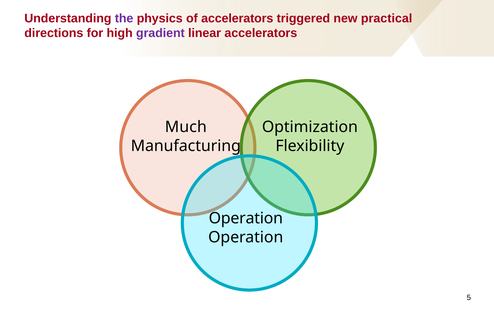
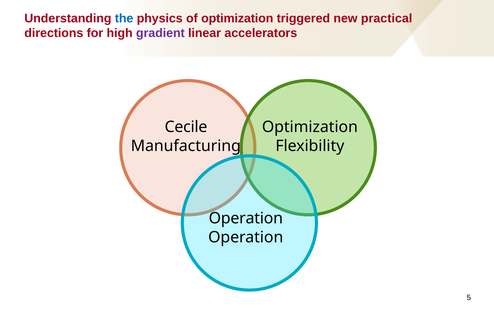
the colour: purple -> blue
of accelerators: accelerators -> optimization
Much: Much -> Cecile
